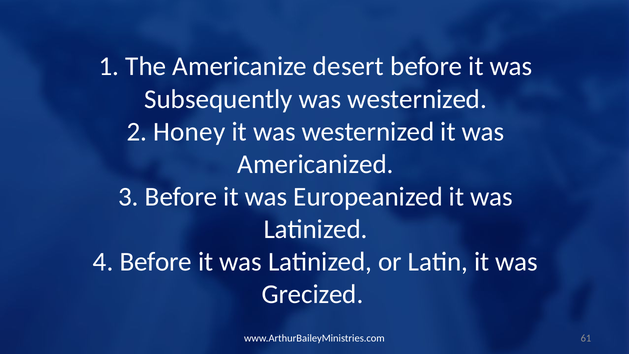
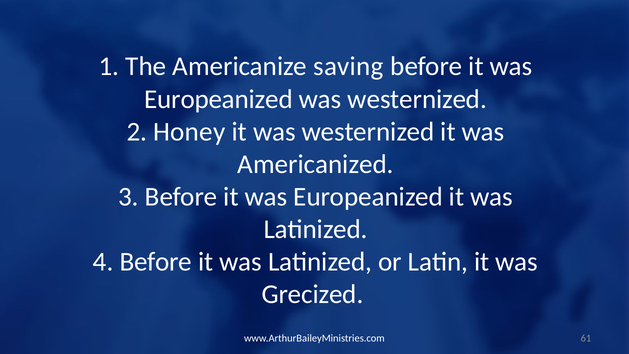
desert: desert -> saving
Subsequently at (218, 99): Subsequently -> Europeanized
